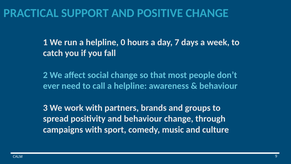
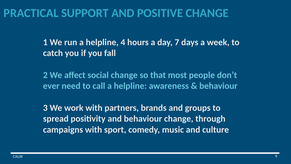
0: 0 -> 4
